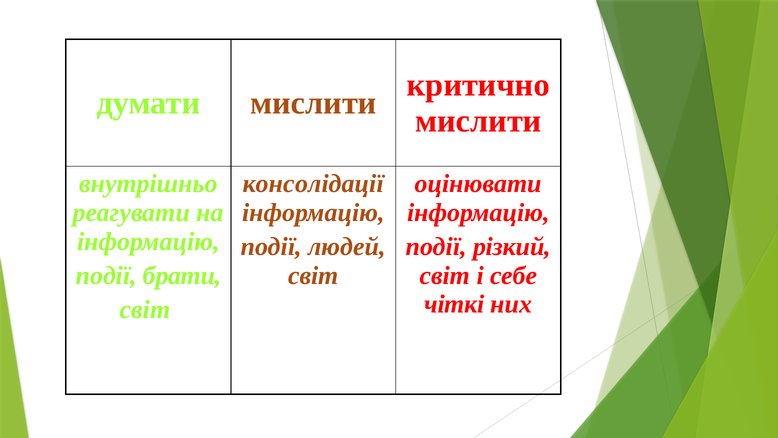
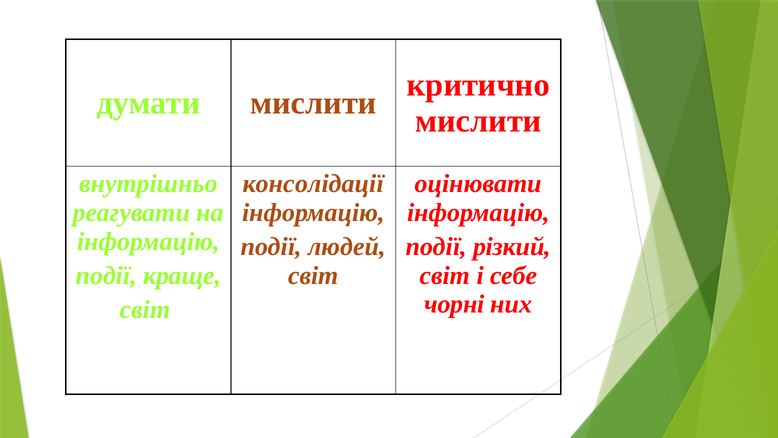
брати: брати -> краще
чіткі: чіткі -> чорні
